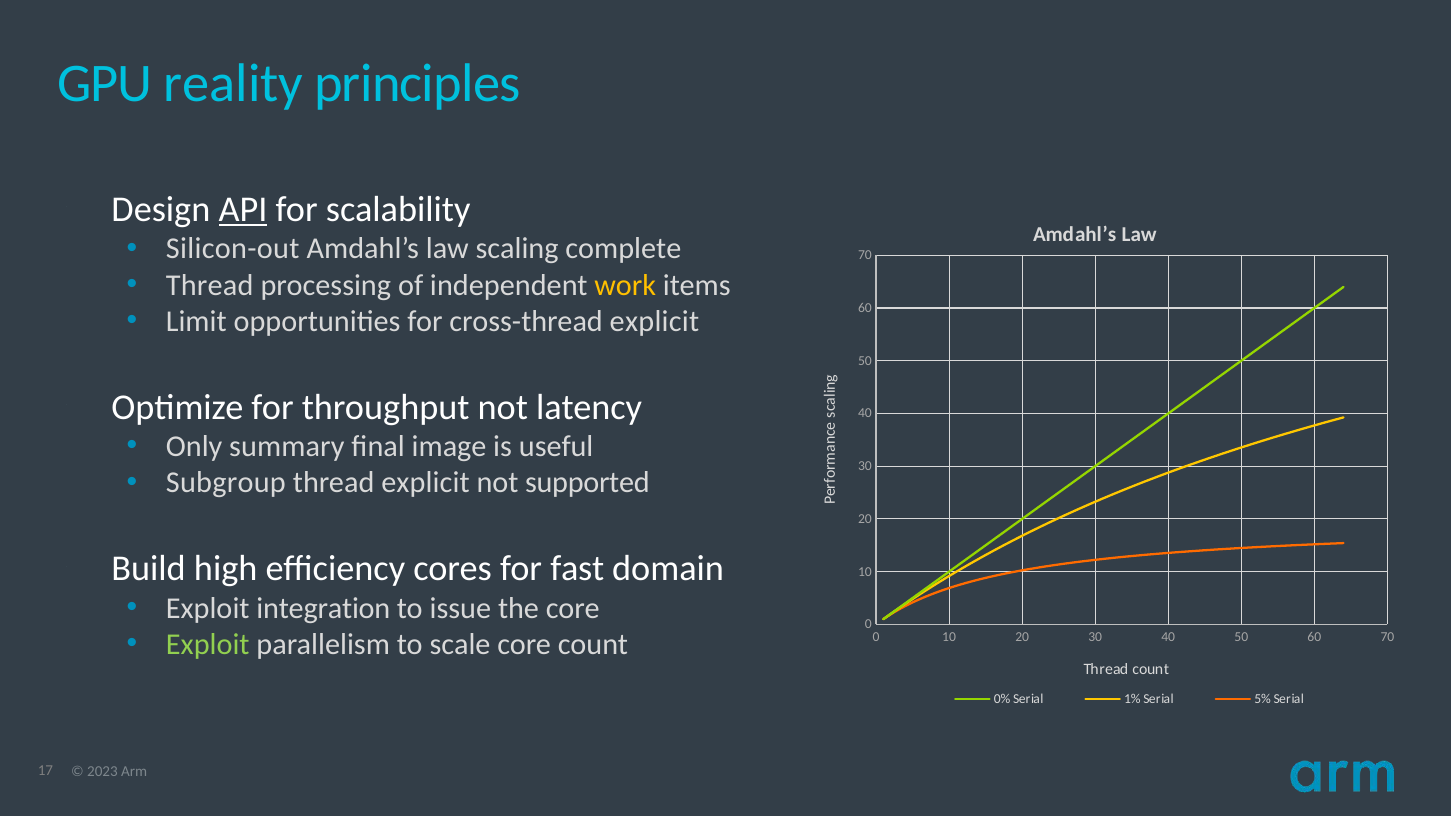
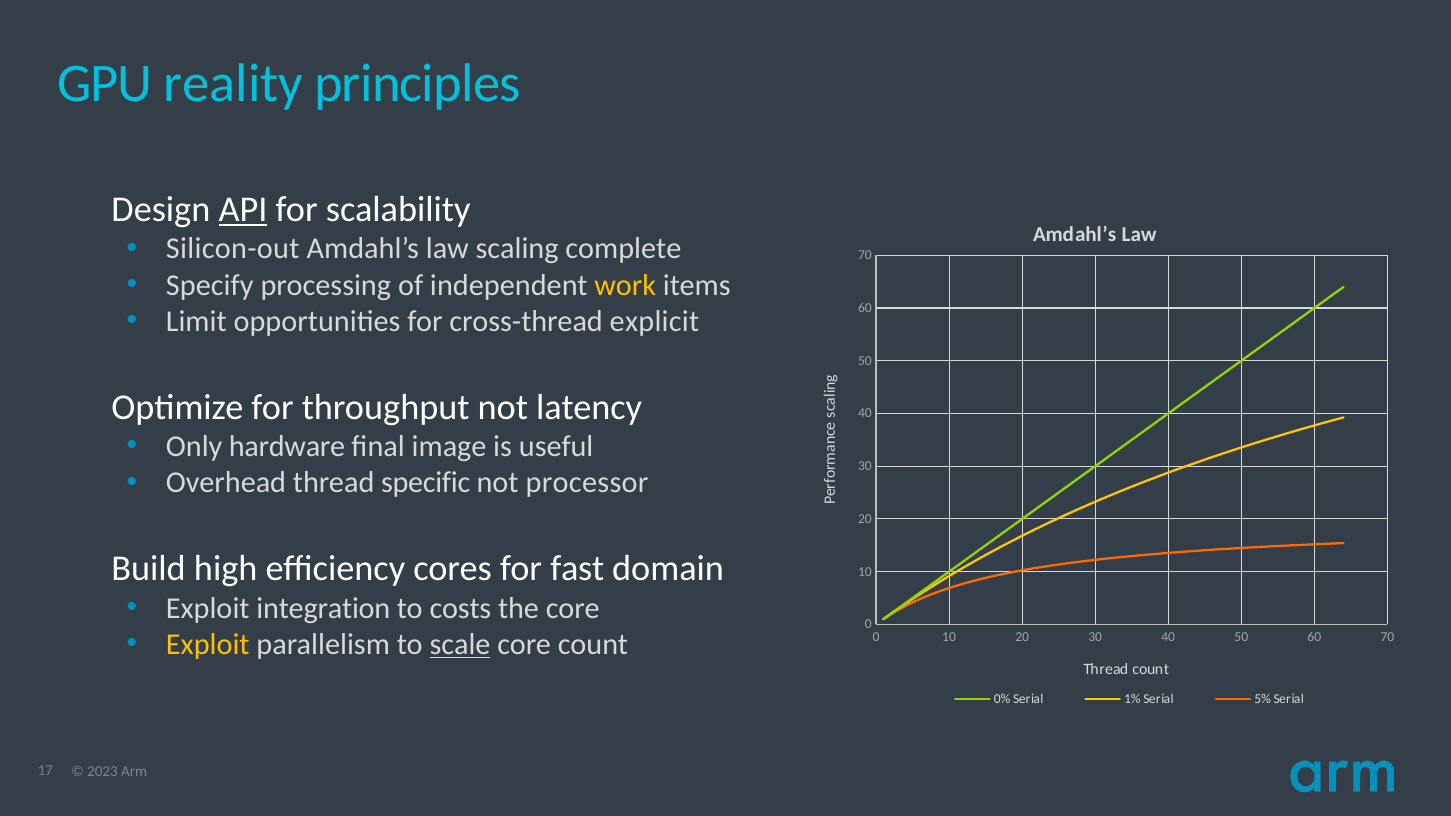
Thread at (210, 285): Thread -> Specify
summary: summary -> hardware
Subgroup: Subgroup -> Overhead
thread explicit: explicit -> specific
supported: supported -> processor
issue: issue -> costs
Exploit at (208, 645) colour: light green -> yellow
scale underline: none -> present
